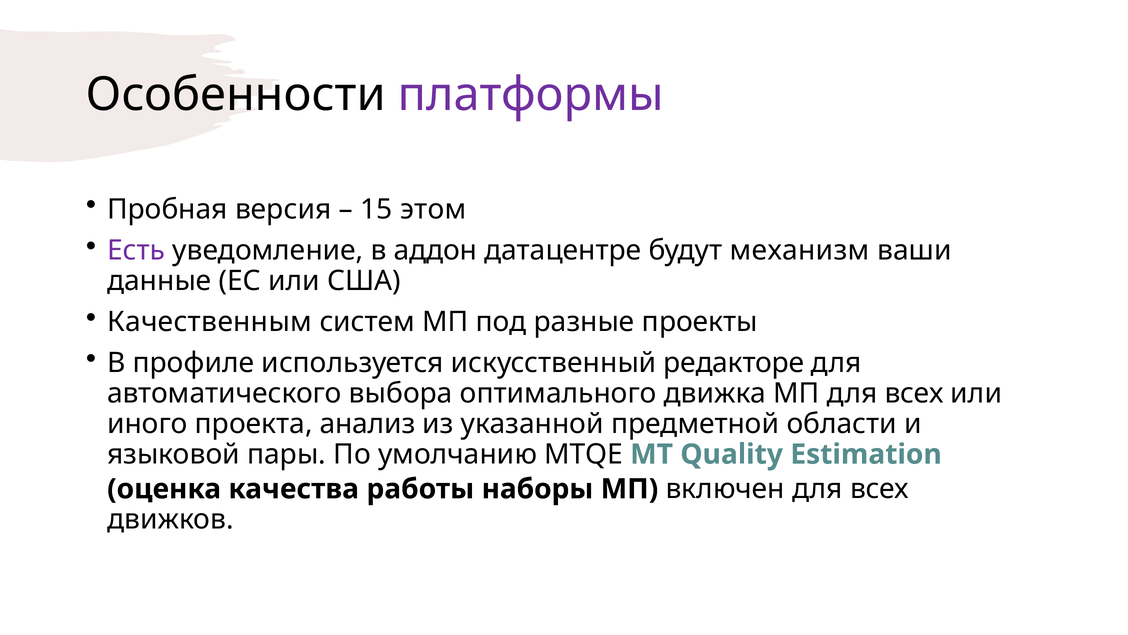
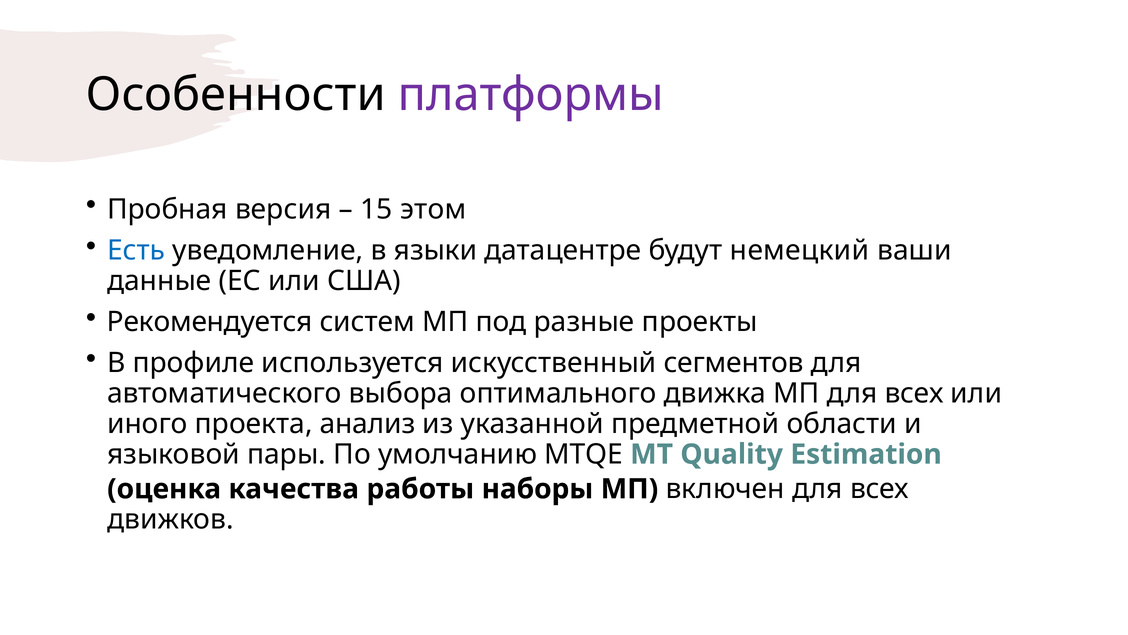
Есть colour: purple -> blue
аддон: аддон -> языки
механизм: механизм -> немецкий
Качественным: Качественным -> Рекомендуется
редакторе: редакторе -> сегментов
